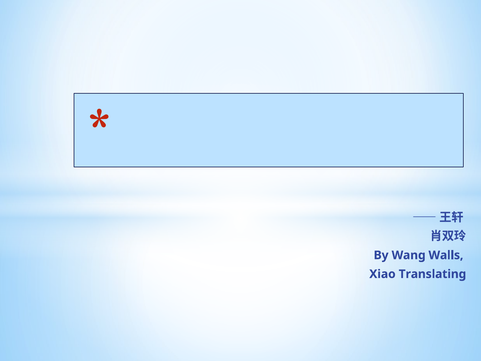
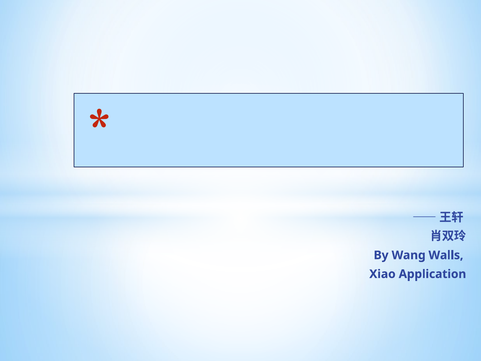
Translating: Translating -> Application
